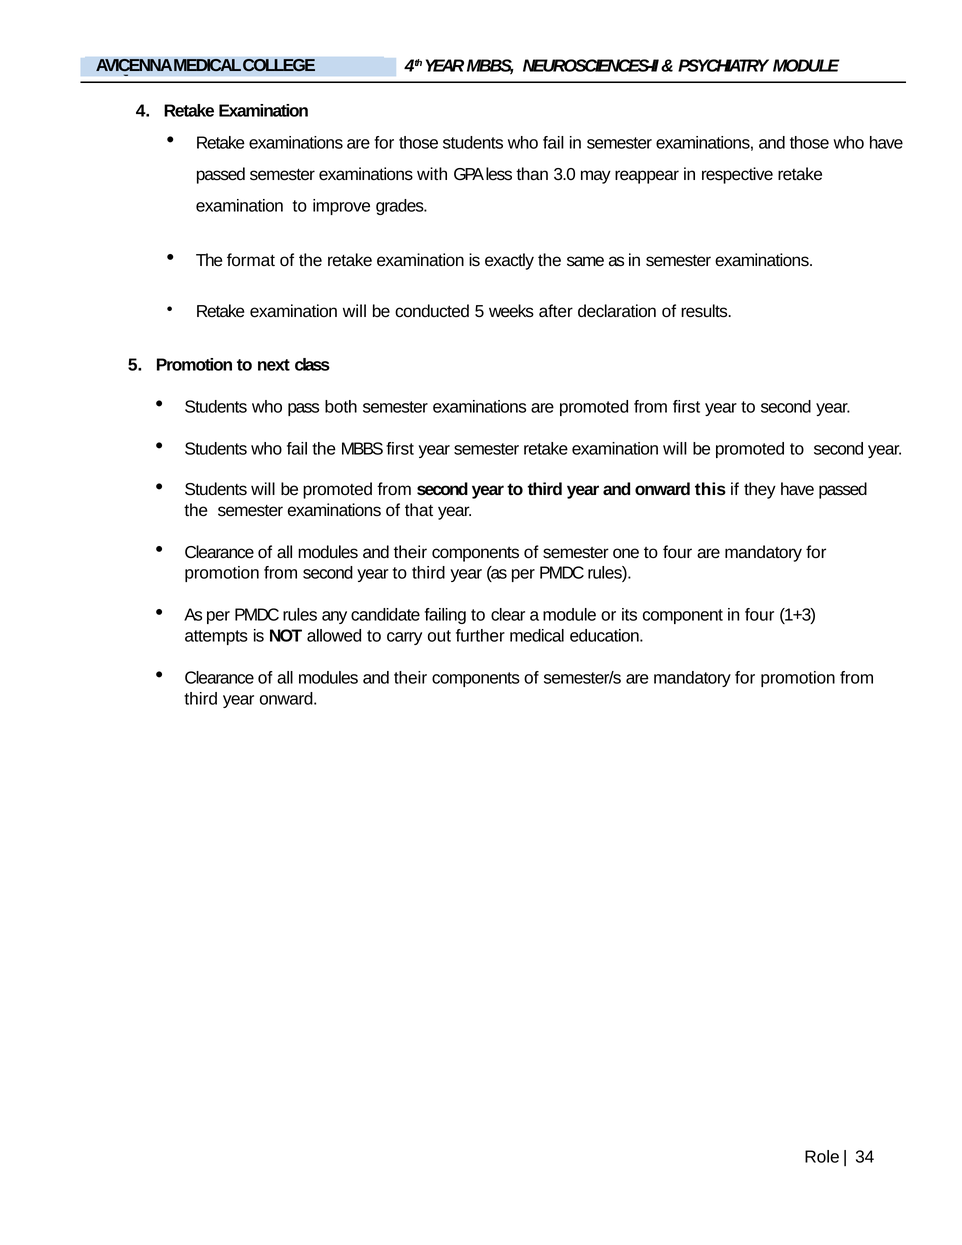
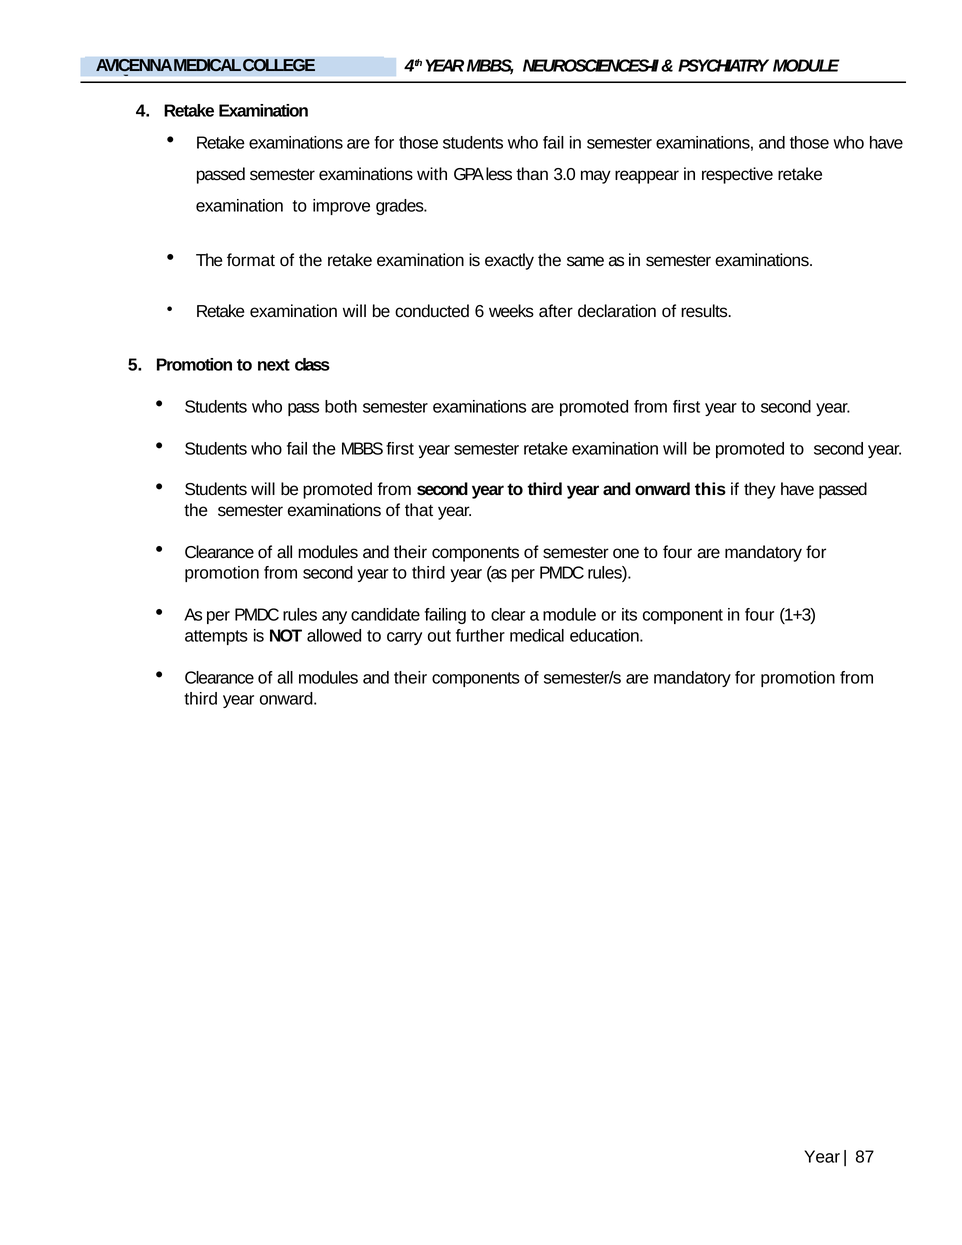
conducted 5: 5 -> 6
Role at (822, 1157): Role -> Year
34: 34 -> 87
